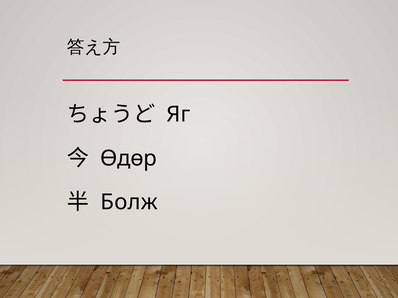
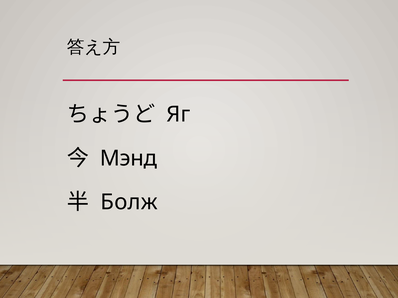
Өдөр: Өдөр -> Мэнд
